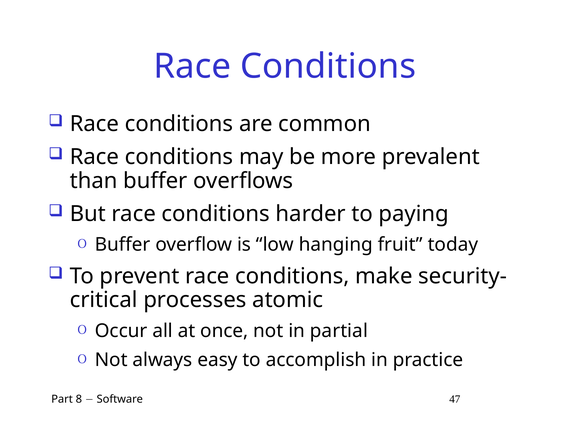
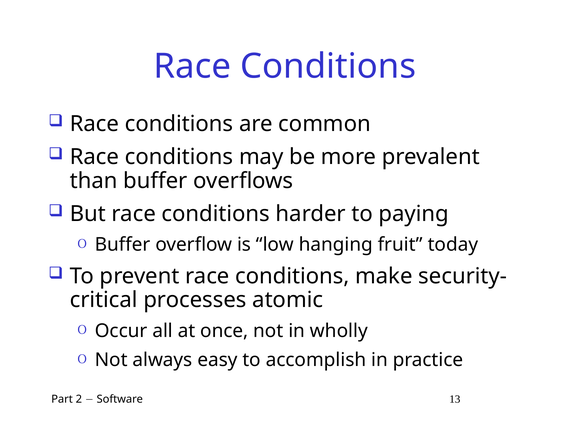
partial: partial -> wholly
8: 8 -> 2
47: 47 -> 13
